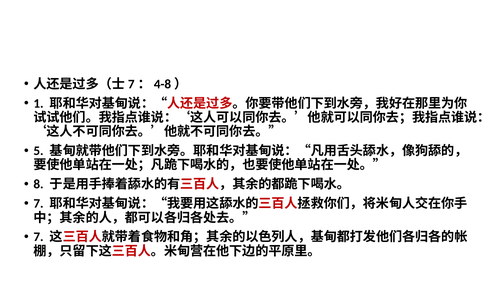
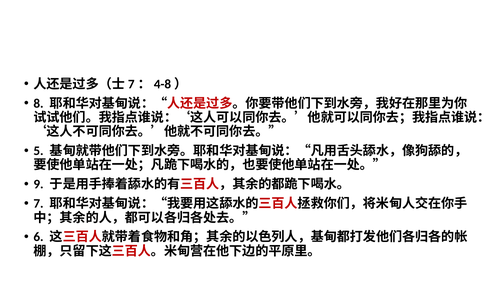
1: 1 -> 8
8: 8 -> 9
7 at (39, 237): 7 -> 6
